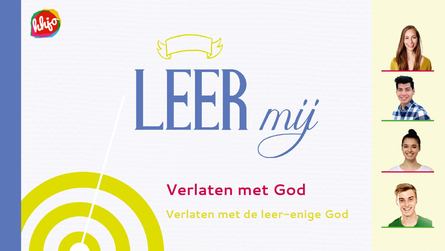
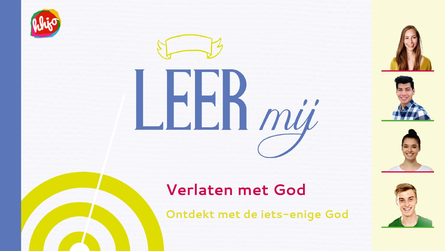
Verlaten at (190, 214): Verlaten -> Ontdekt
leer-enige: leer-enige -> iets-enige
